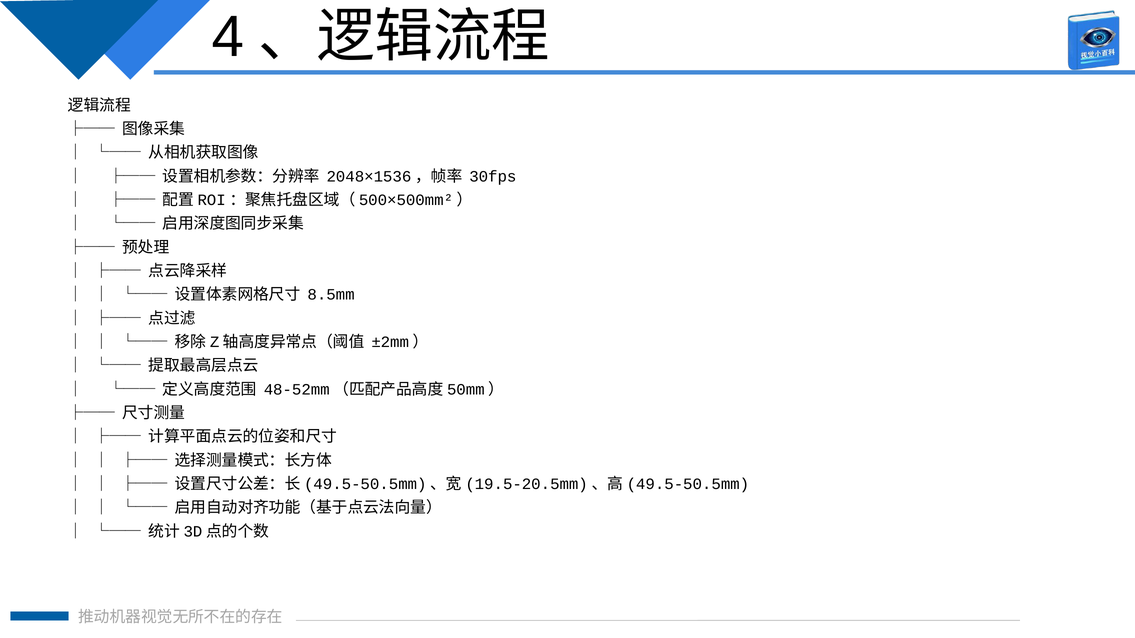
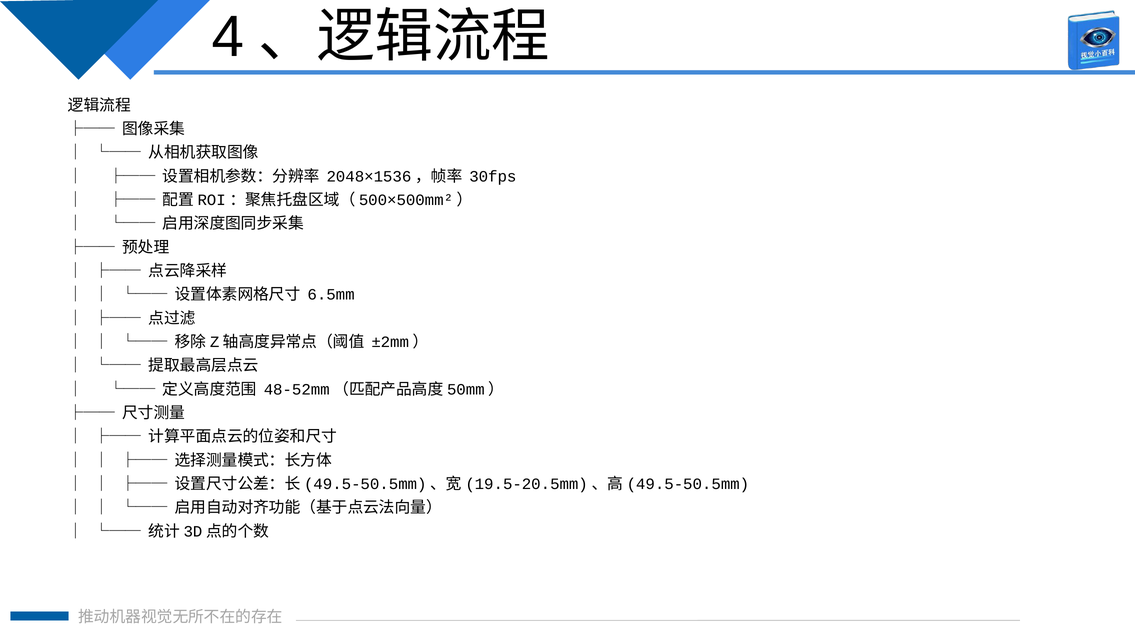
8.5mm: 8.5mm -> 6.5mm
